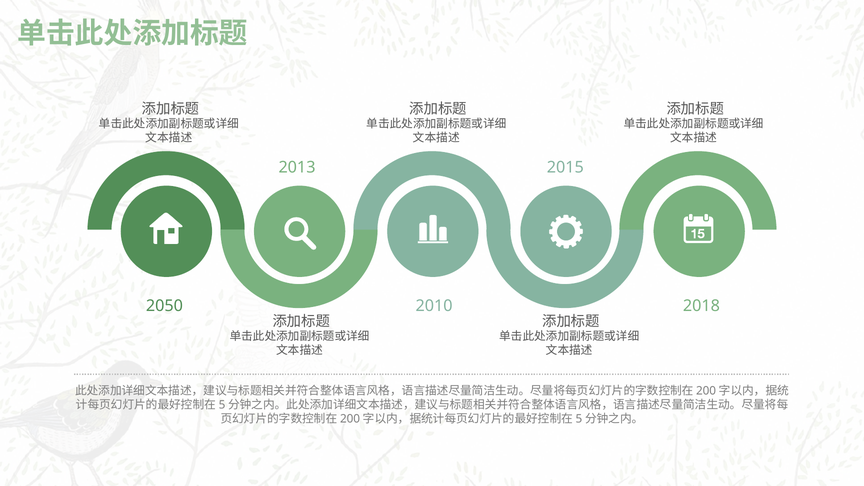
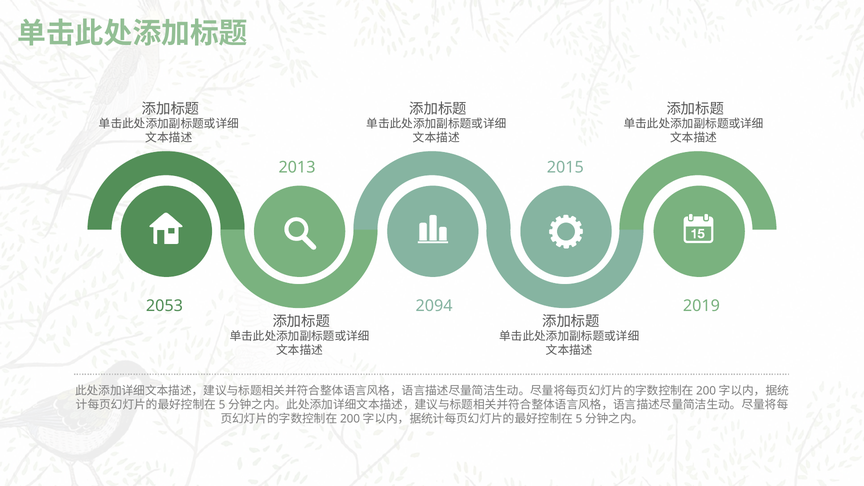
2050: 2050 -> 2053
2010: 2010 -> 2094
2018: 2018 -> 2019
